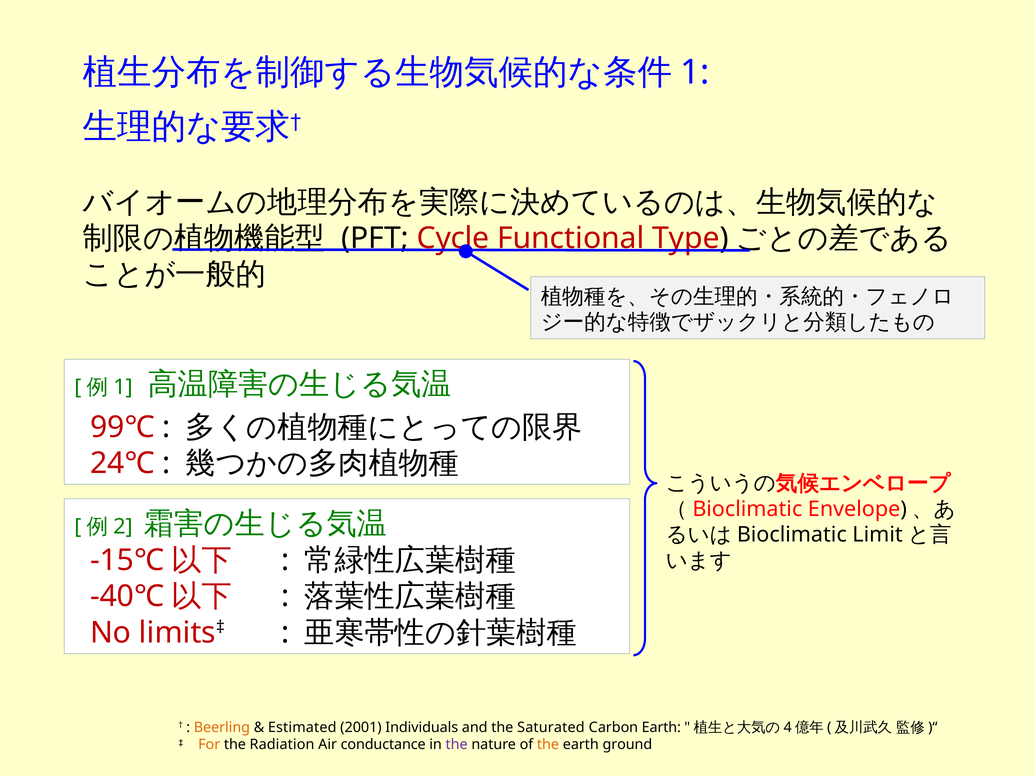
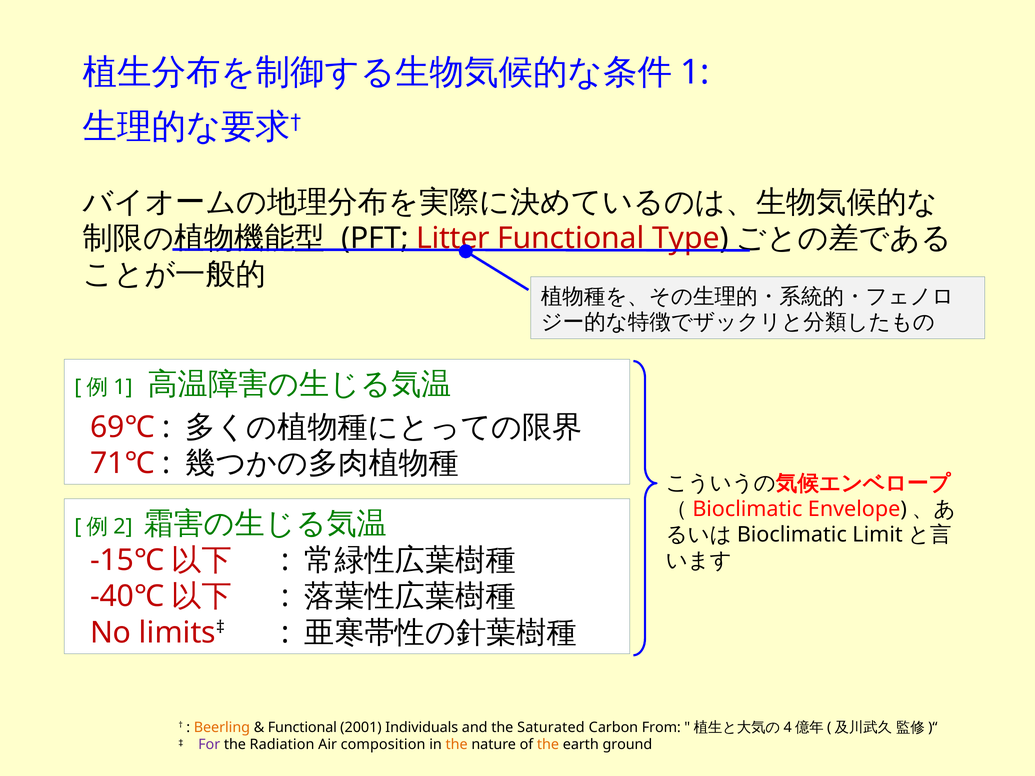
Cycle: Cycle -> Litter
99℃: 99℃ -> 69℃
24℃: 24℃ -> 71℃
Estimated at (302, 728): Estimated -> Functional
Carbon Earth: Earth -> From
For colour: orange -> purple
conductance: conductance -> composition
the at (457, 745) colour: purple -> orange
